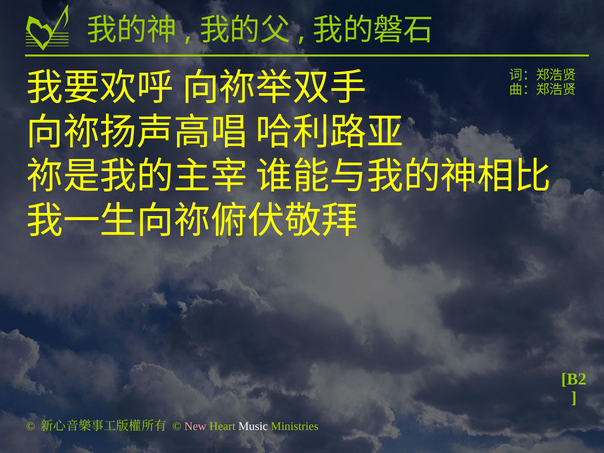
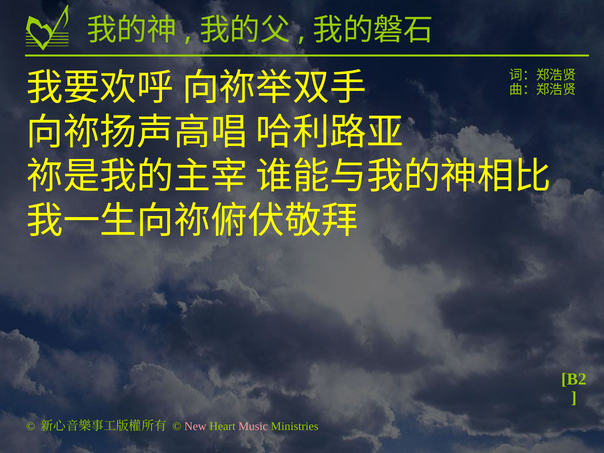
Music colour: white -> pink
